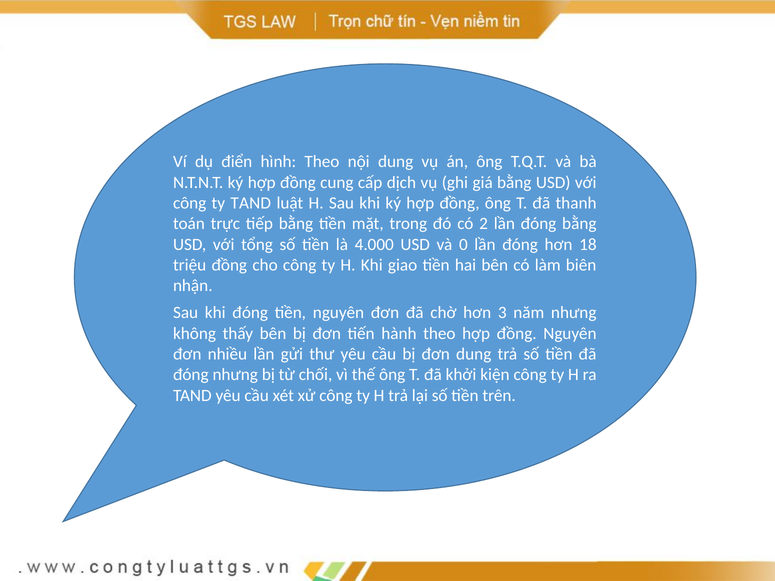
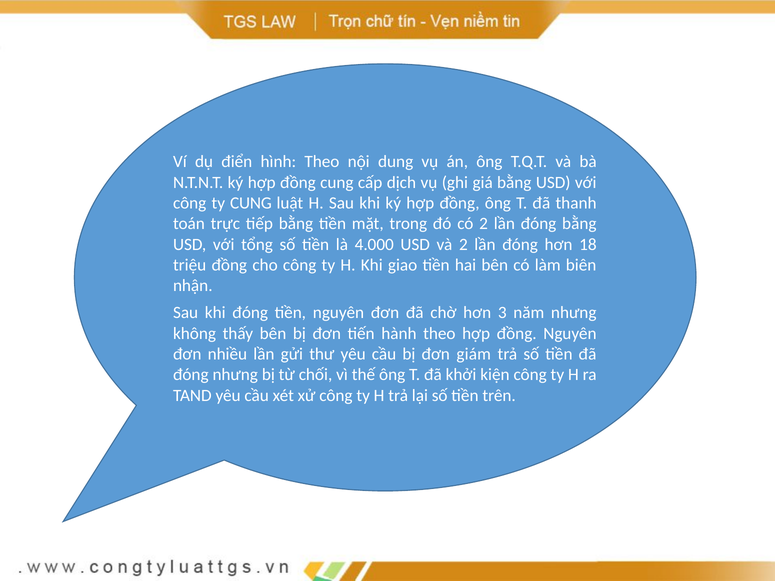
ty TAND: TAND -> CUNG
và 0: 0 -> 2
đơn dung: dung -> giám
